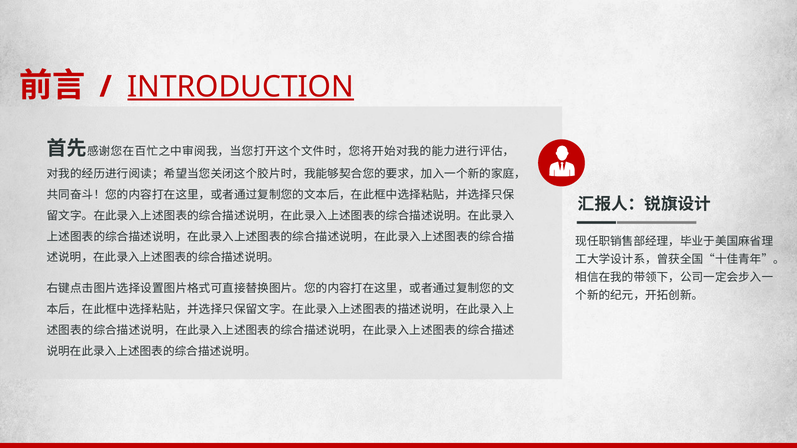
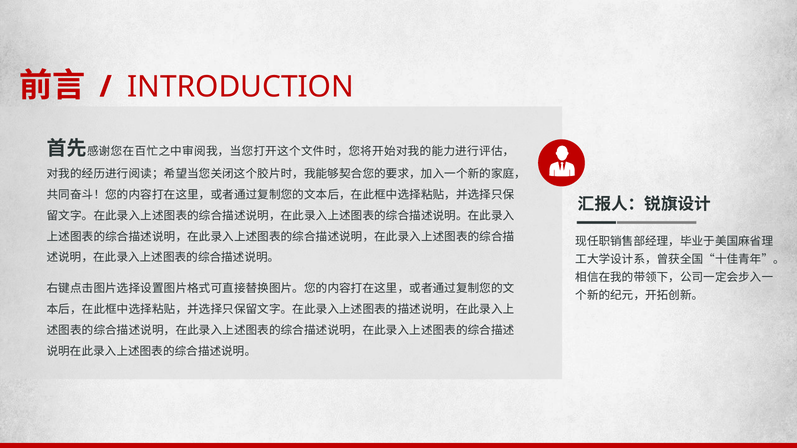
INTRODUCTION underline: present -> none
